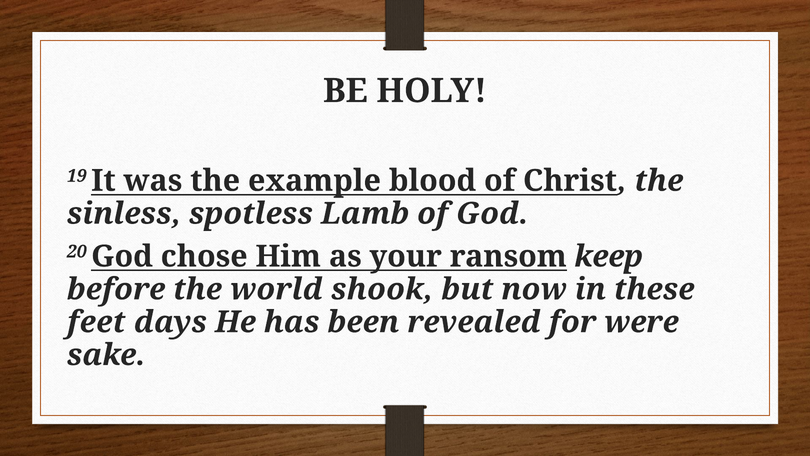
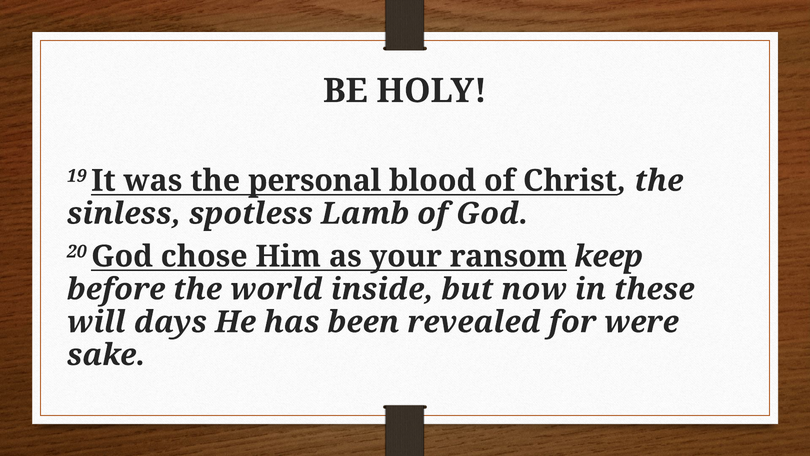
example: example -> personal
shook: shook -> inside
feet: feet -> will
